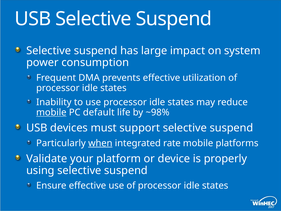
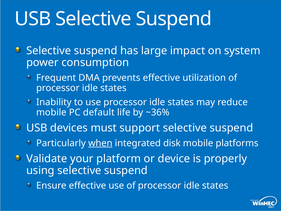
mobile at (51, 112) underline: present -> none
~98%: ~98% -> ~36%
rate: rate -> disk
